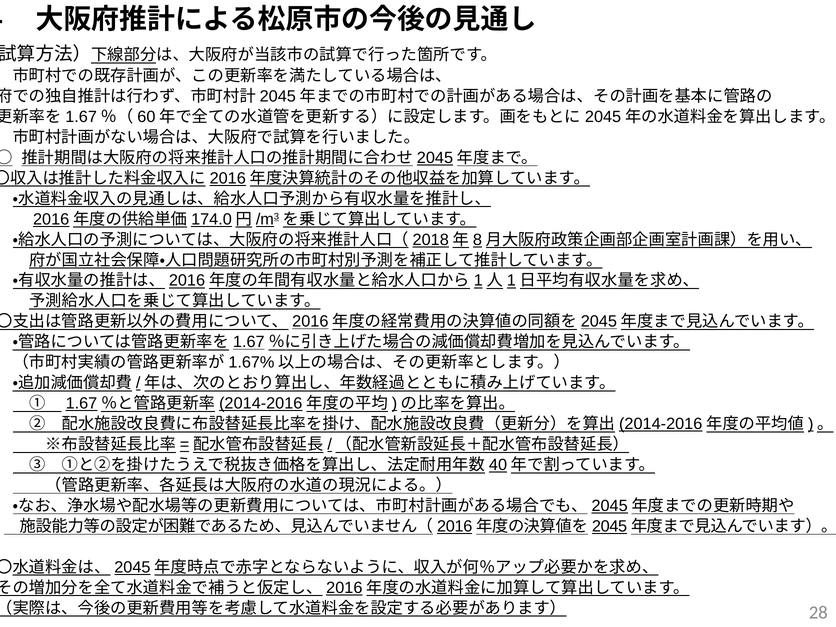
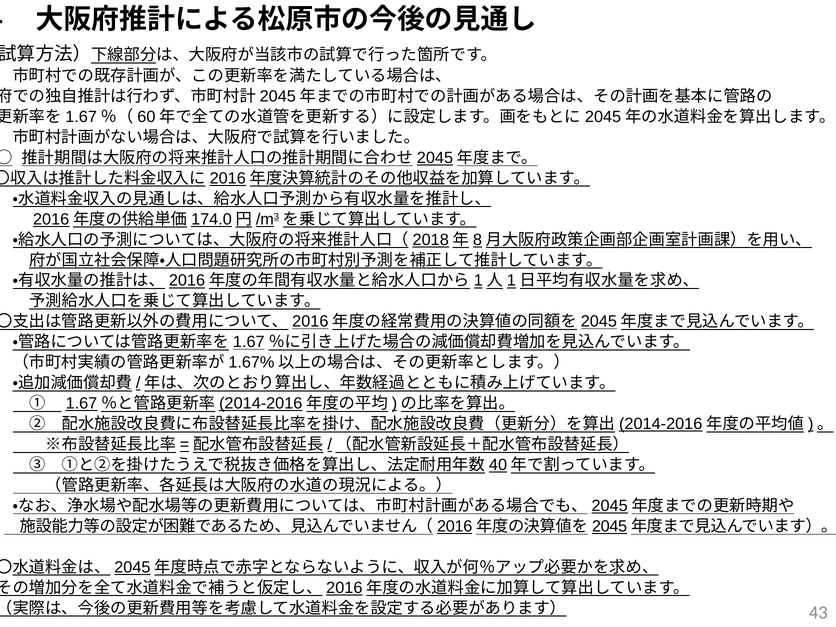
28: 28 -> 43
